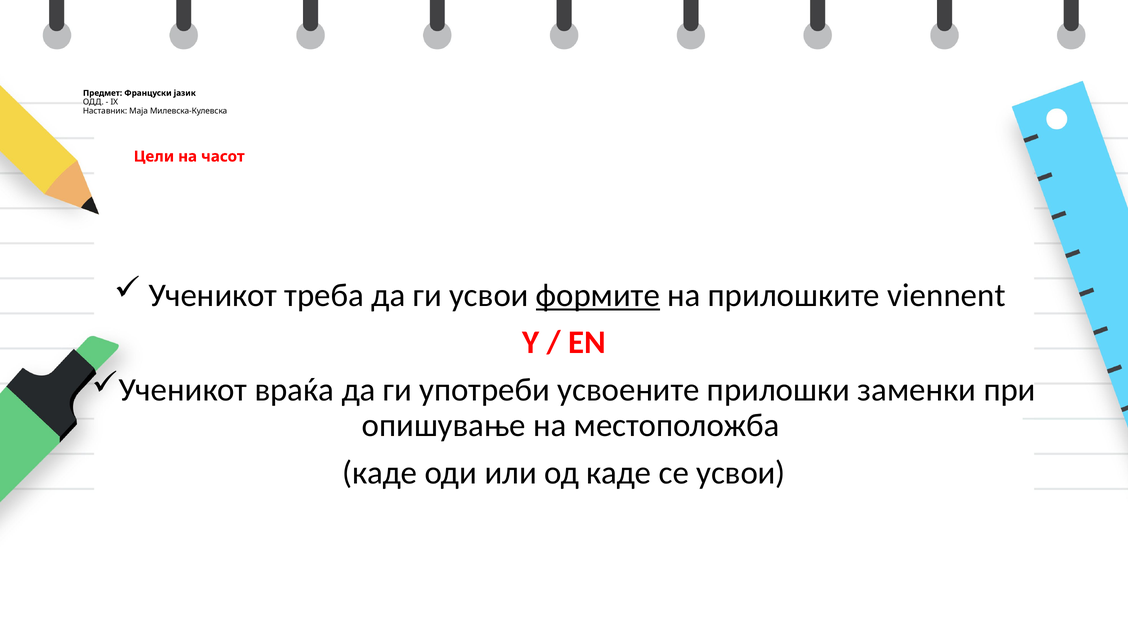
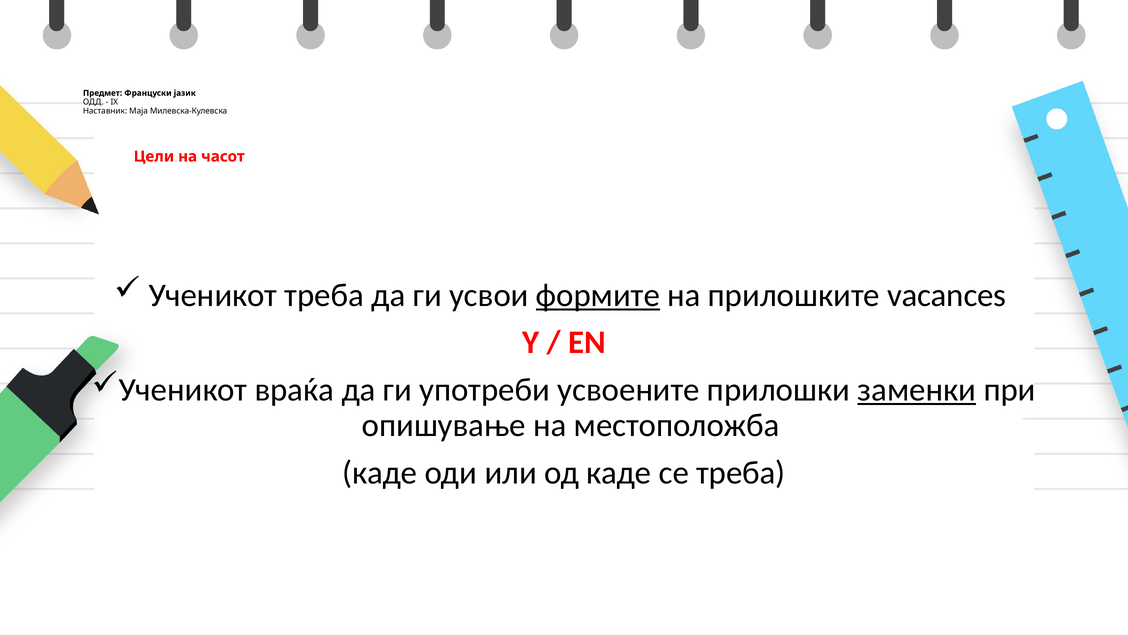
viennent: viennent -> vacances
заменки underline: none -> present
се усвои: усвои -> треба
